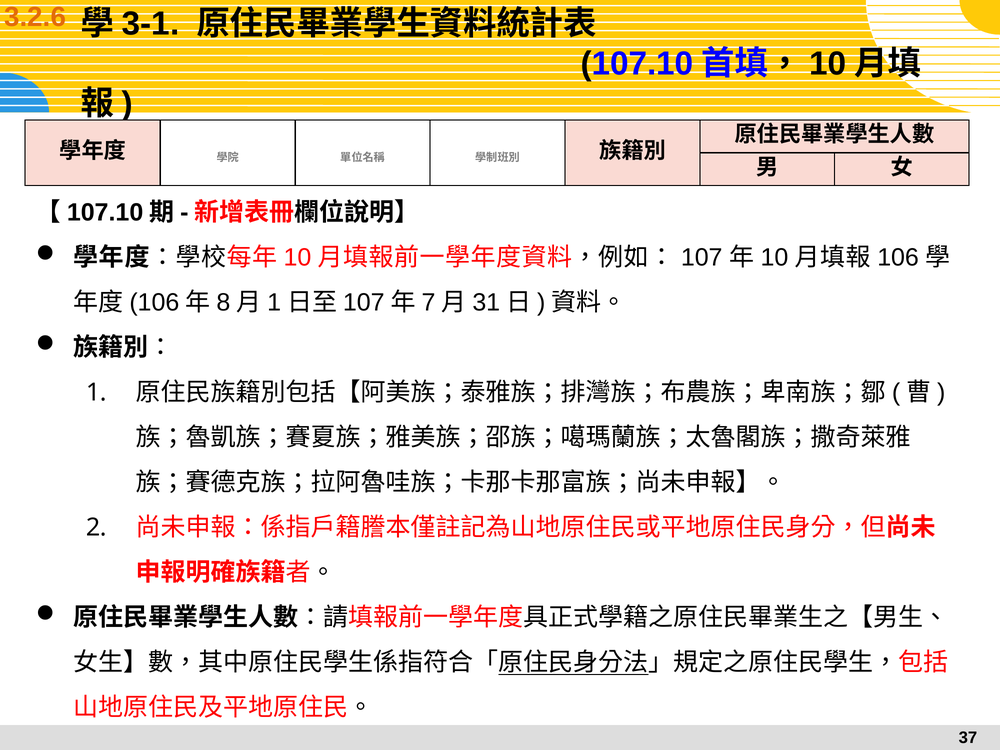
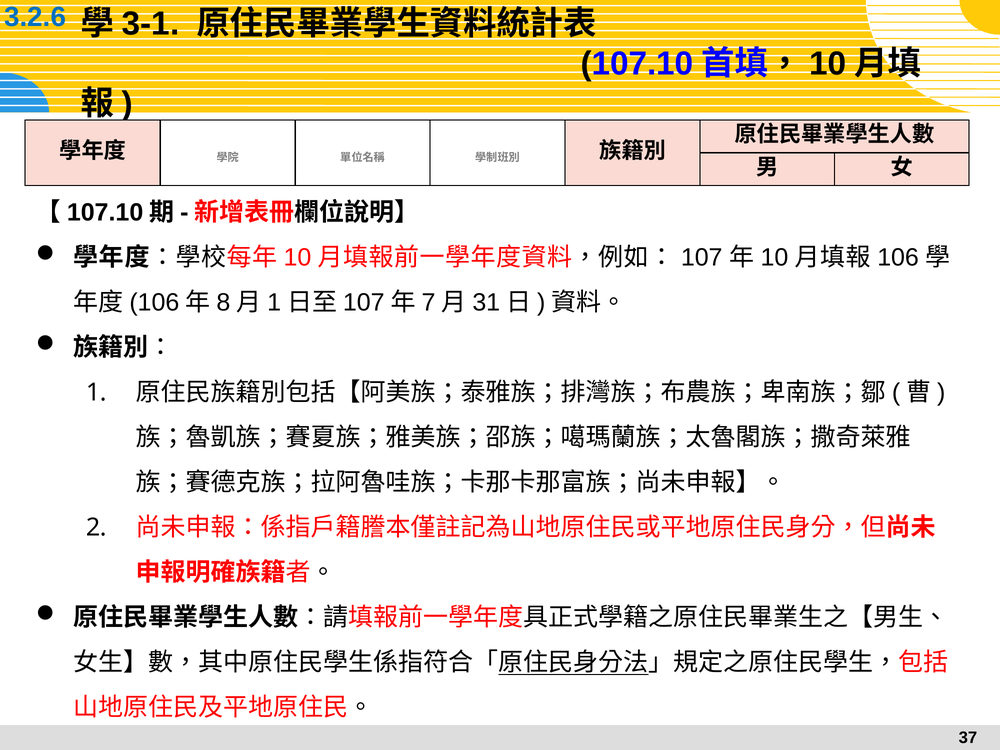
3.2.6 colour: orange -> blue
